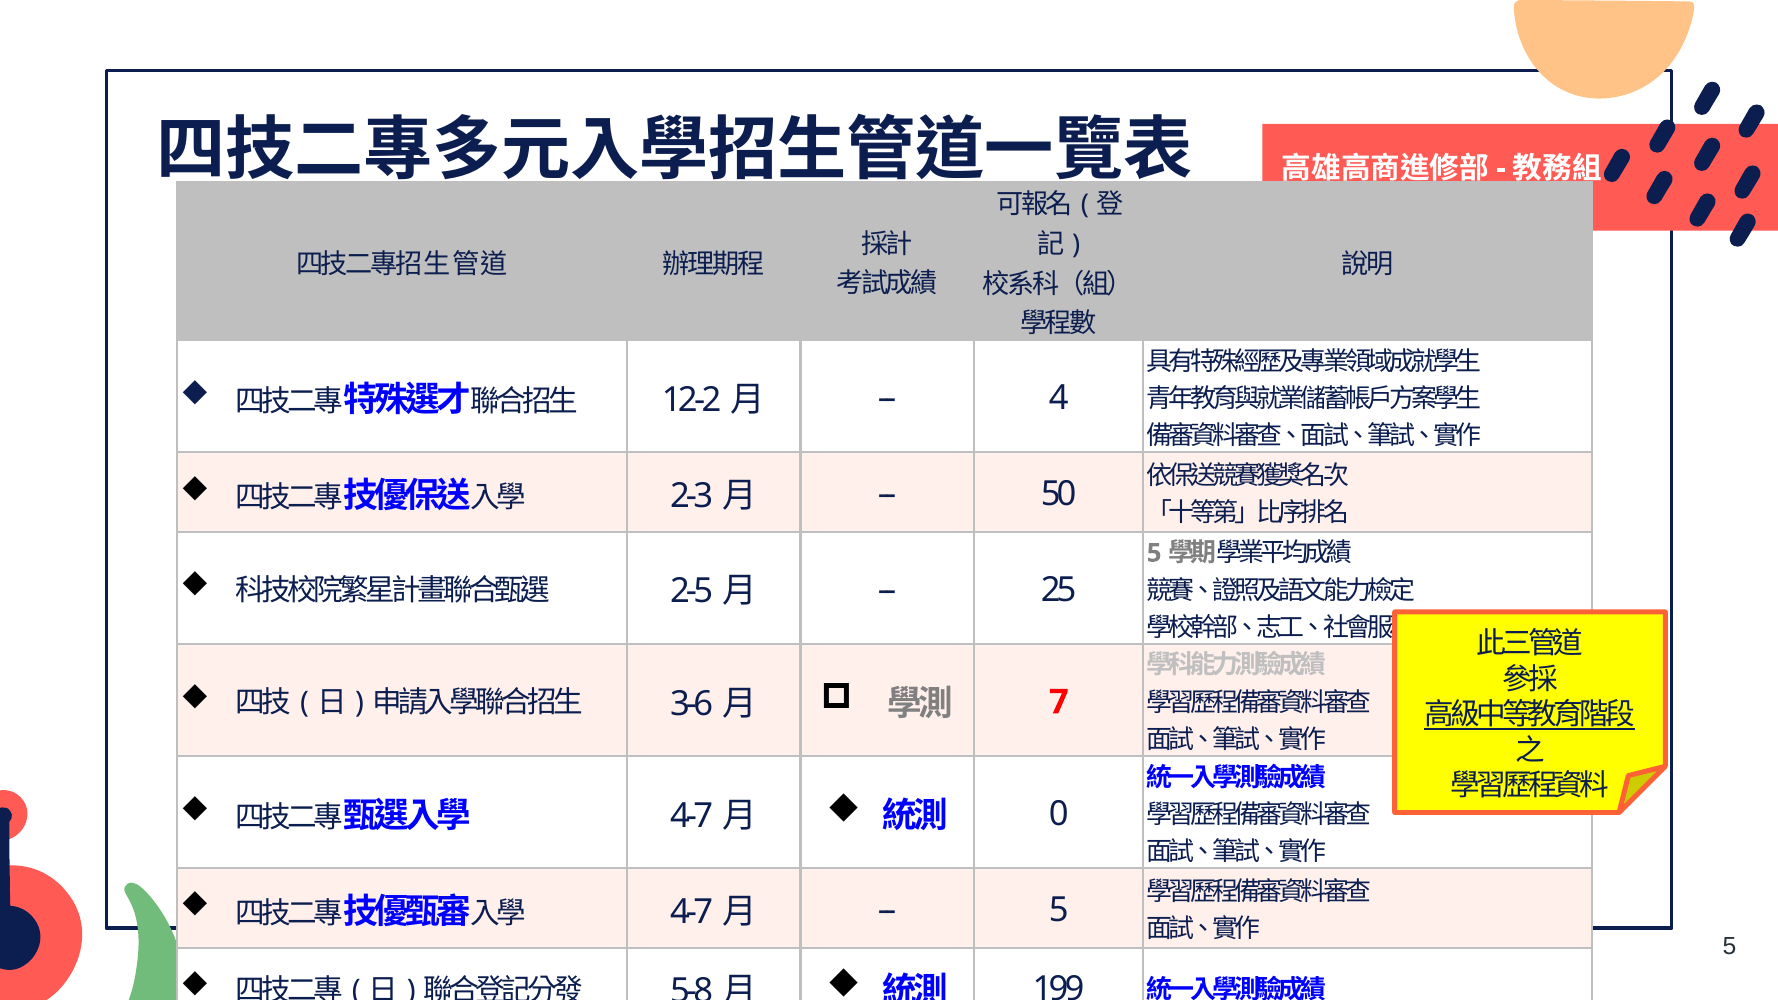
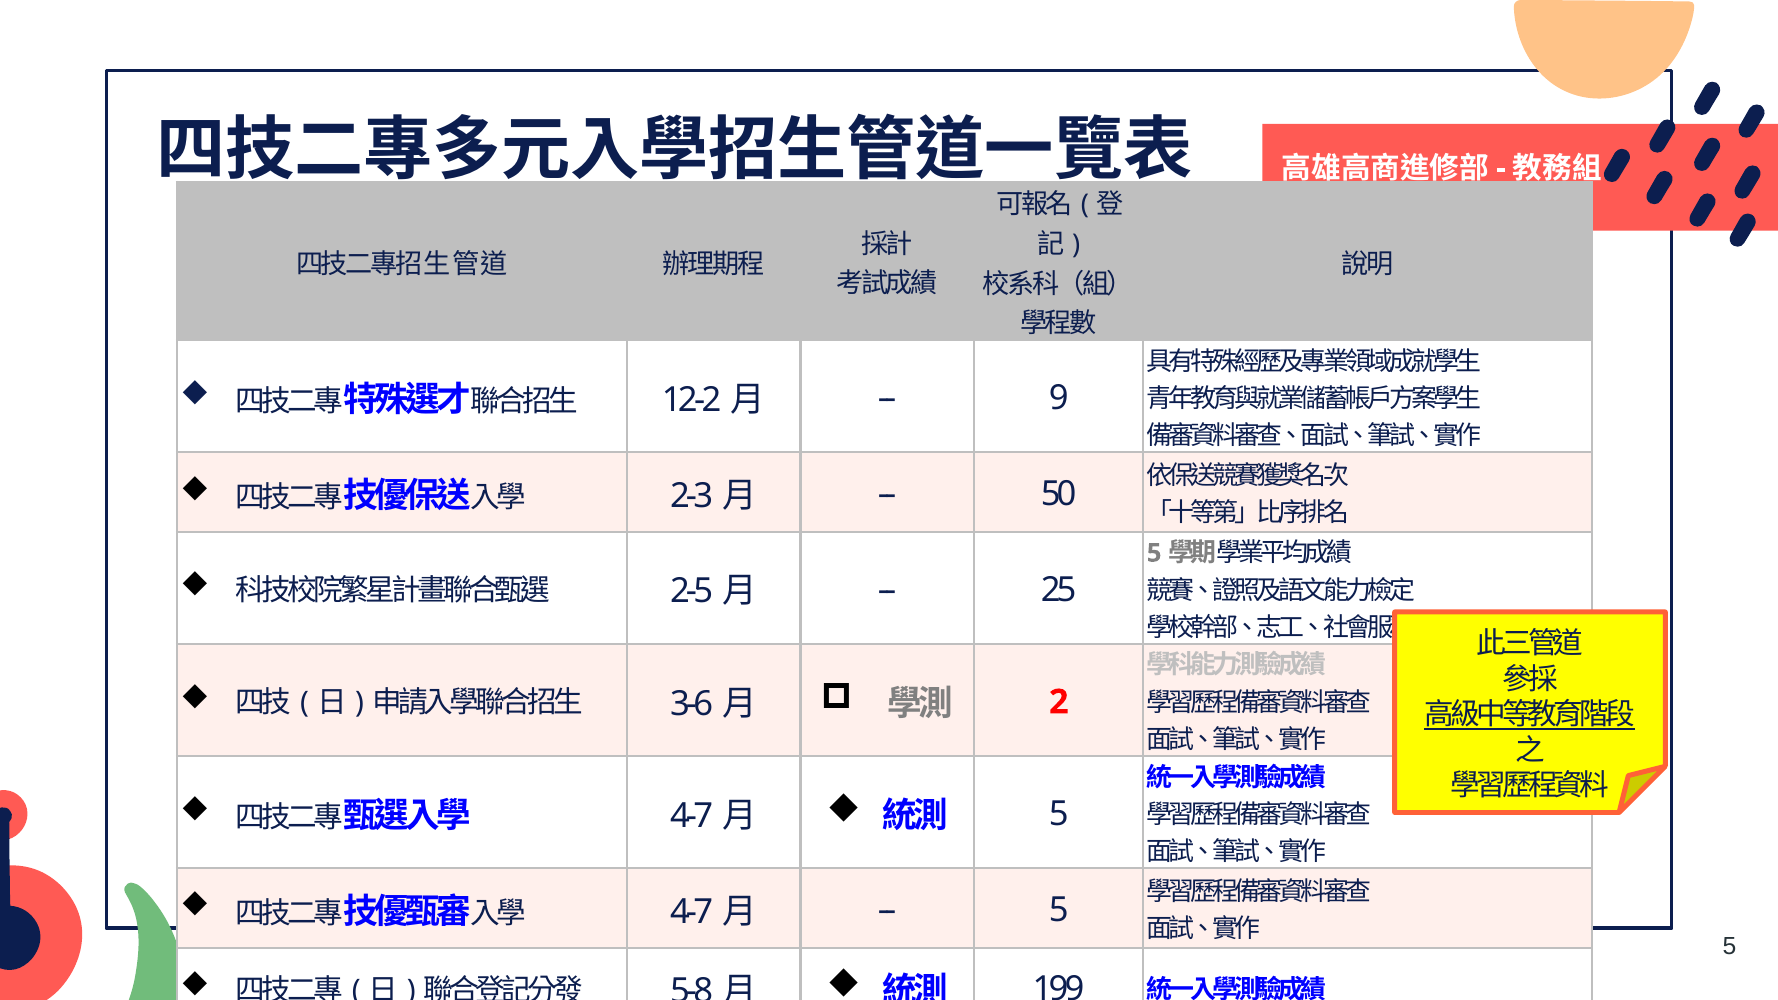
4: 4 -> 9
7: 7 -> 2
0 at (1059, 814): 0 -> 5
